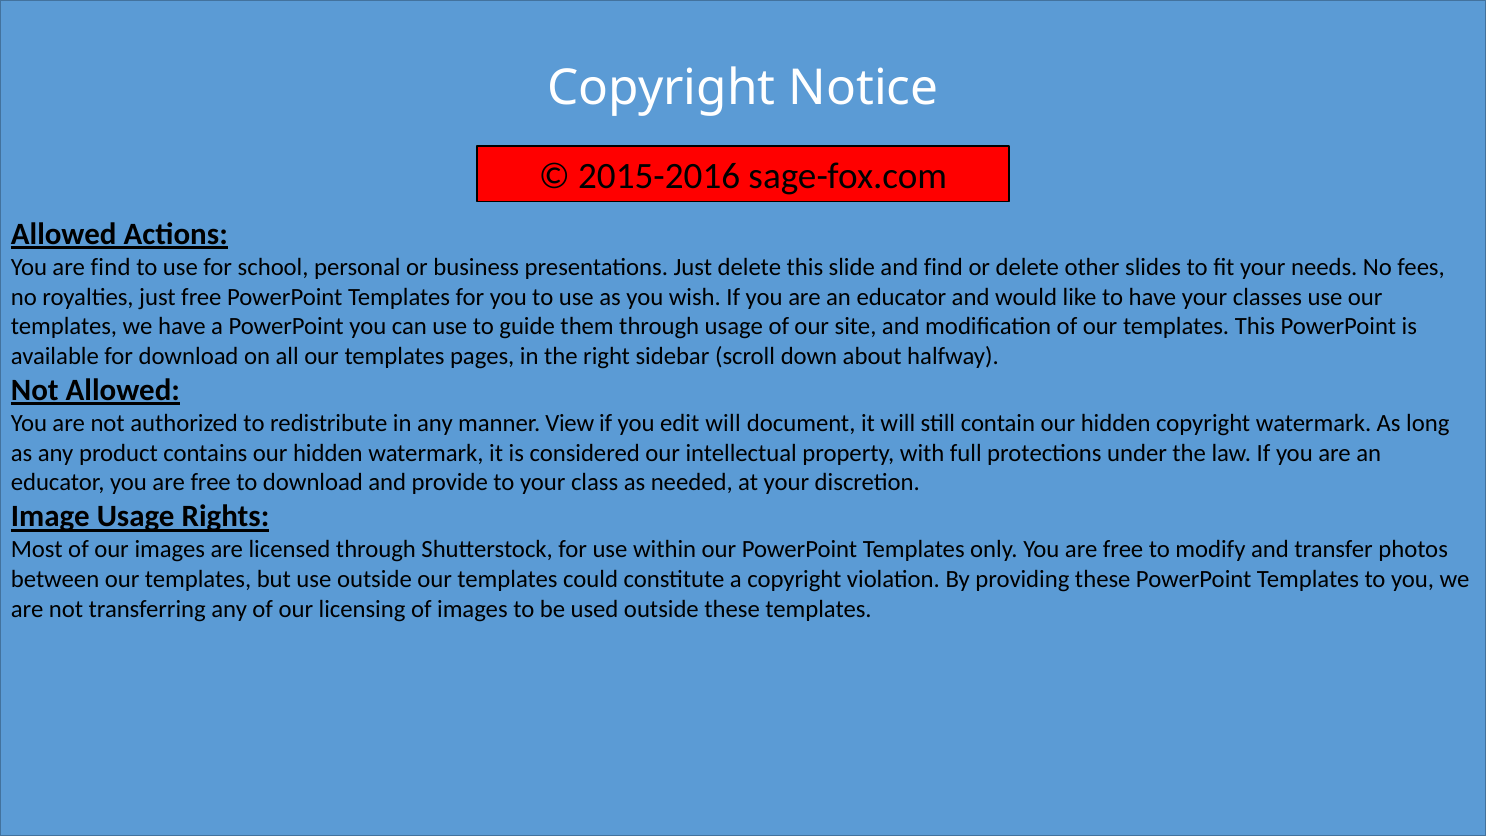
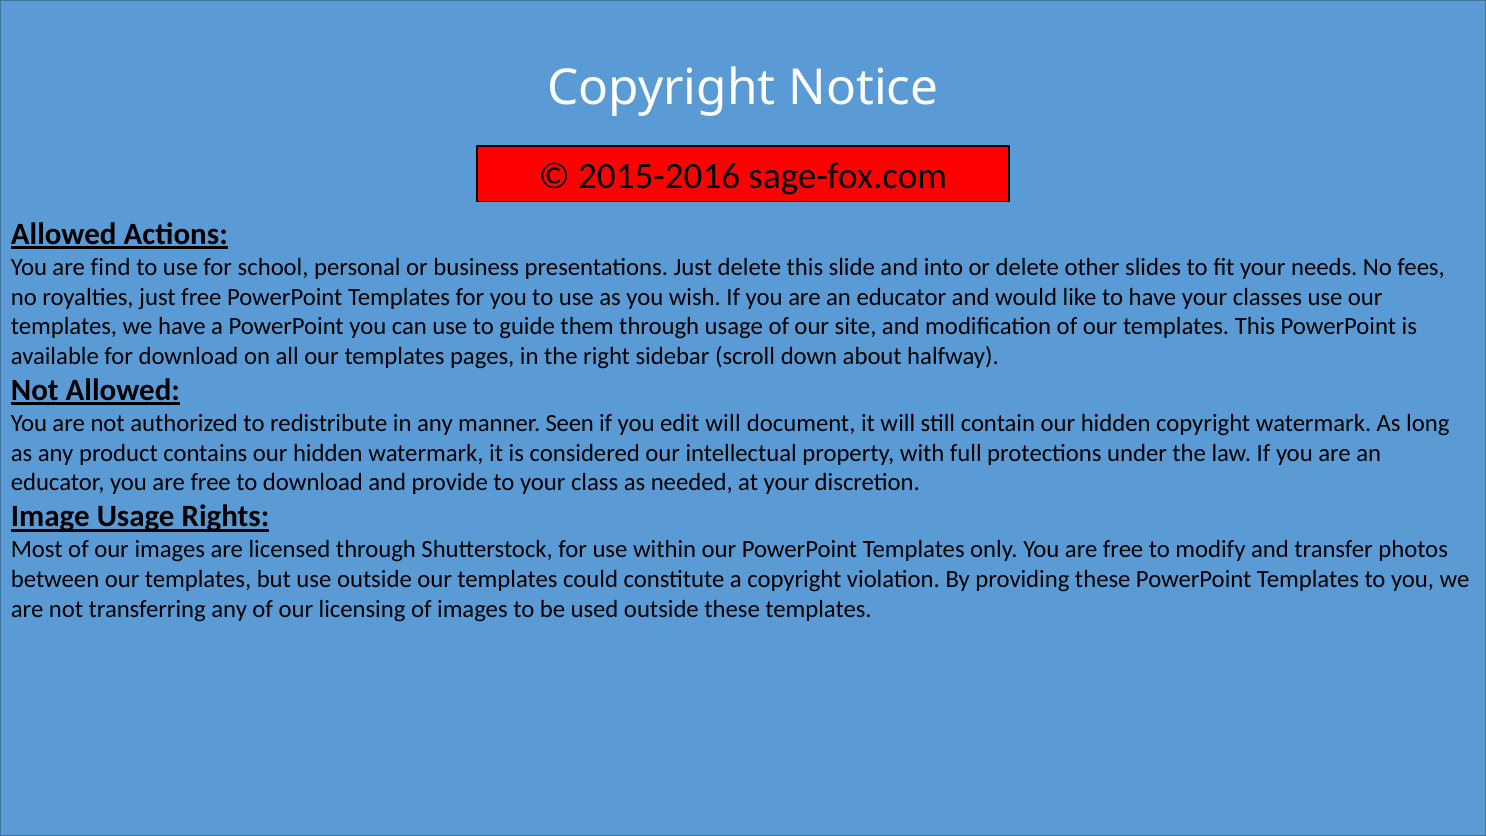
and find: find -> into
View: View -> Seen
